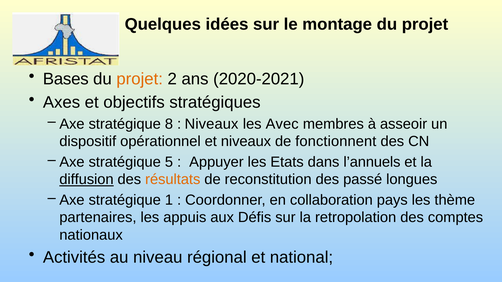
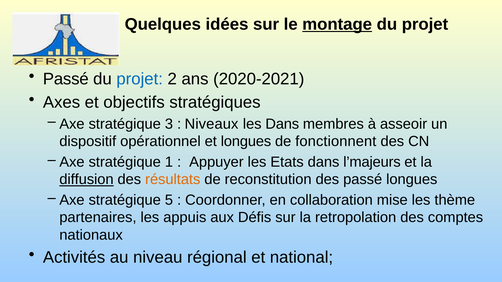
montage underline: none -> present
Bases at (66, 79): Bases -> Passé
projet at (140, 79) colour: orange -> blue
8: 8 -> 3
les Avec: Avec -> Dans
et niveaux: niveaux -> longues
5: 5 -> 1
l’annuels: l’annuels -> l’majeurs
1: 1 -> 5
pays: pays -> mise
